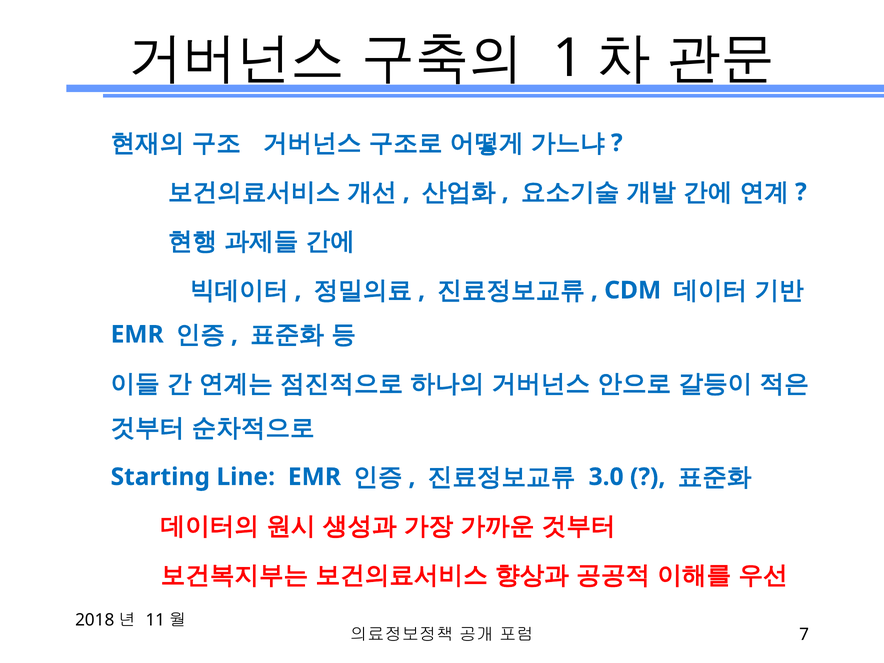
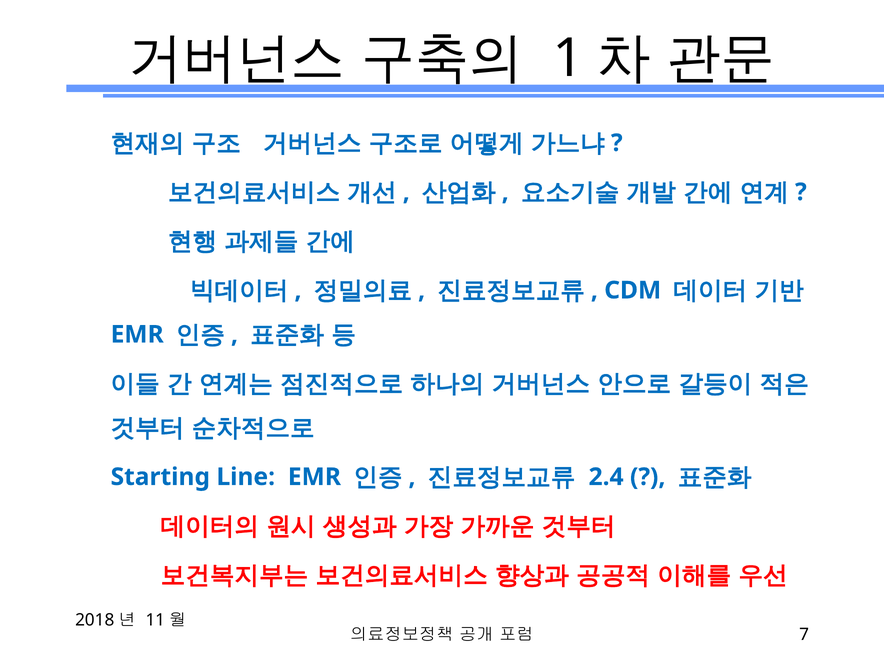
3.0: 3.0 -> 2.4
